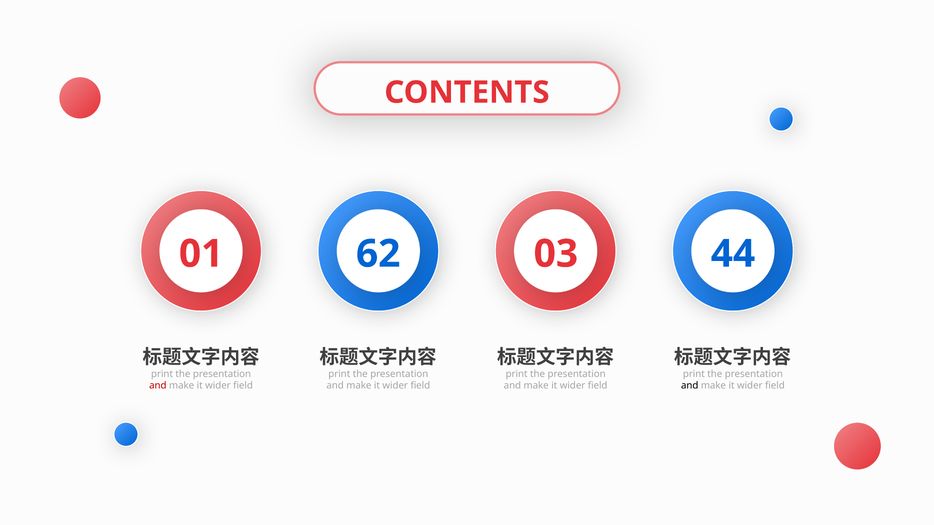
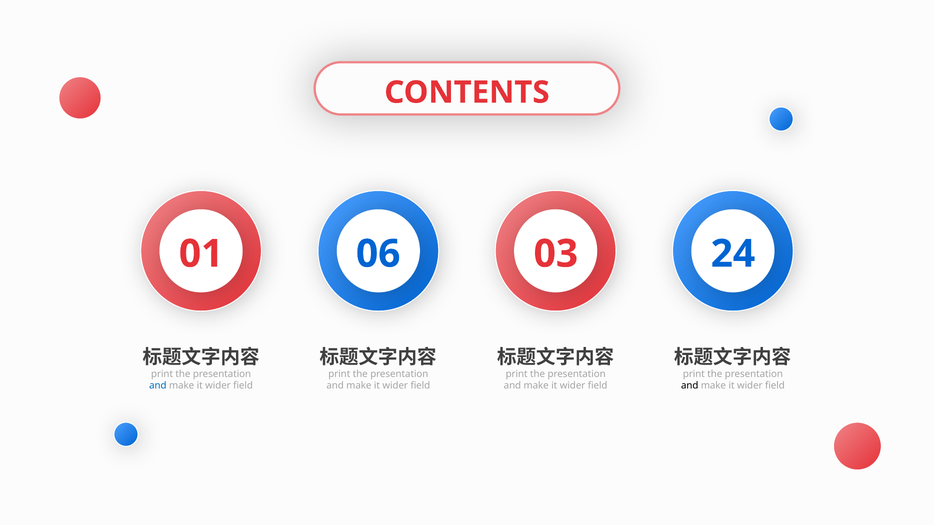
62: 62 -> 06
44: 44 -> 24
and at (158, 386) colour: red -> blue
